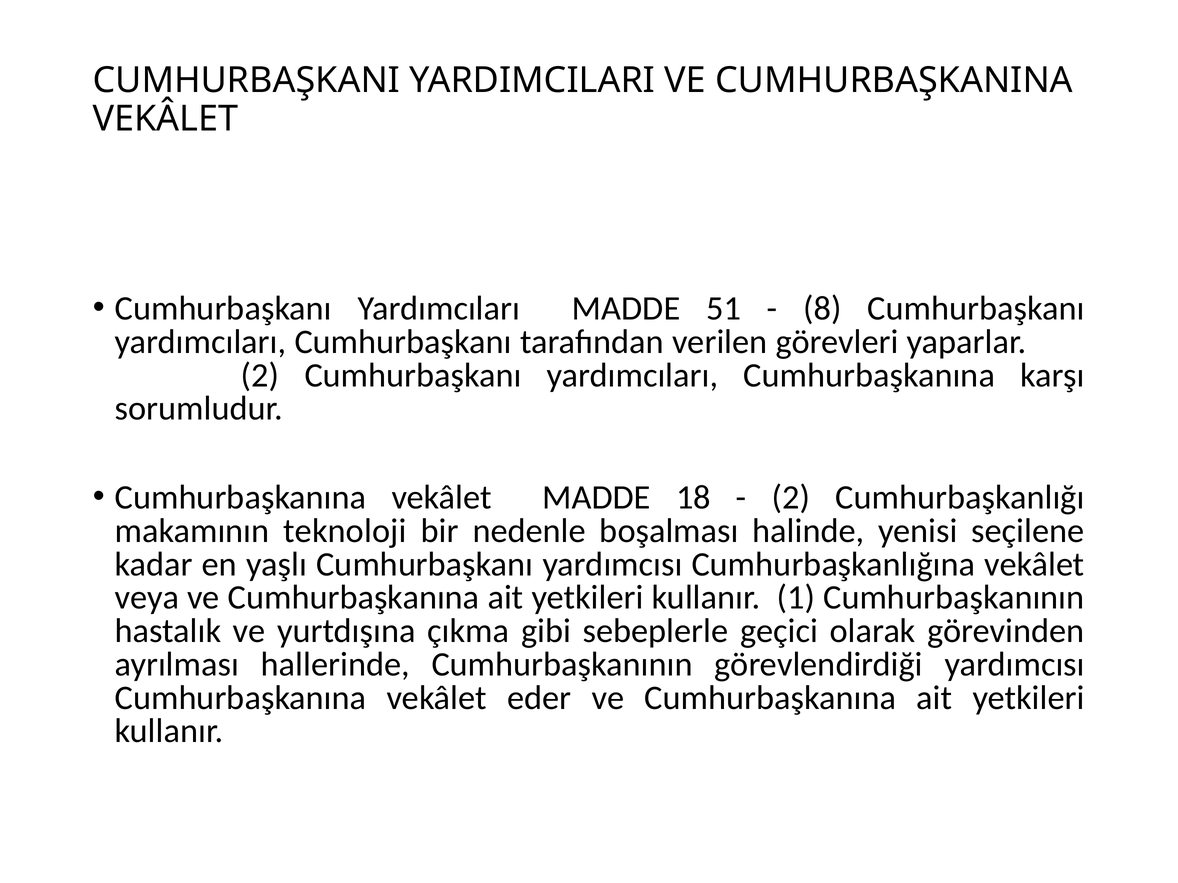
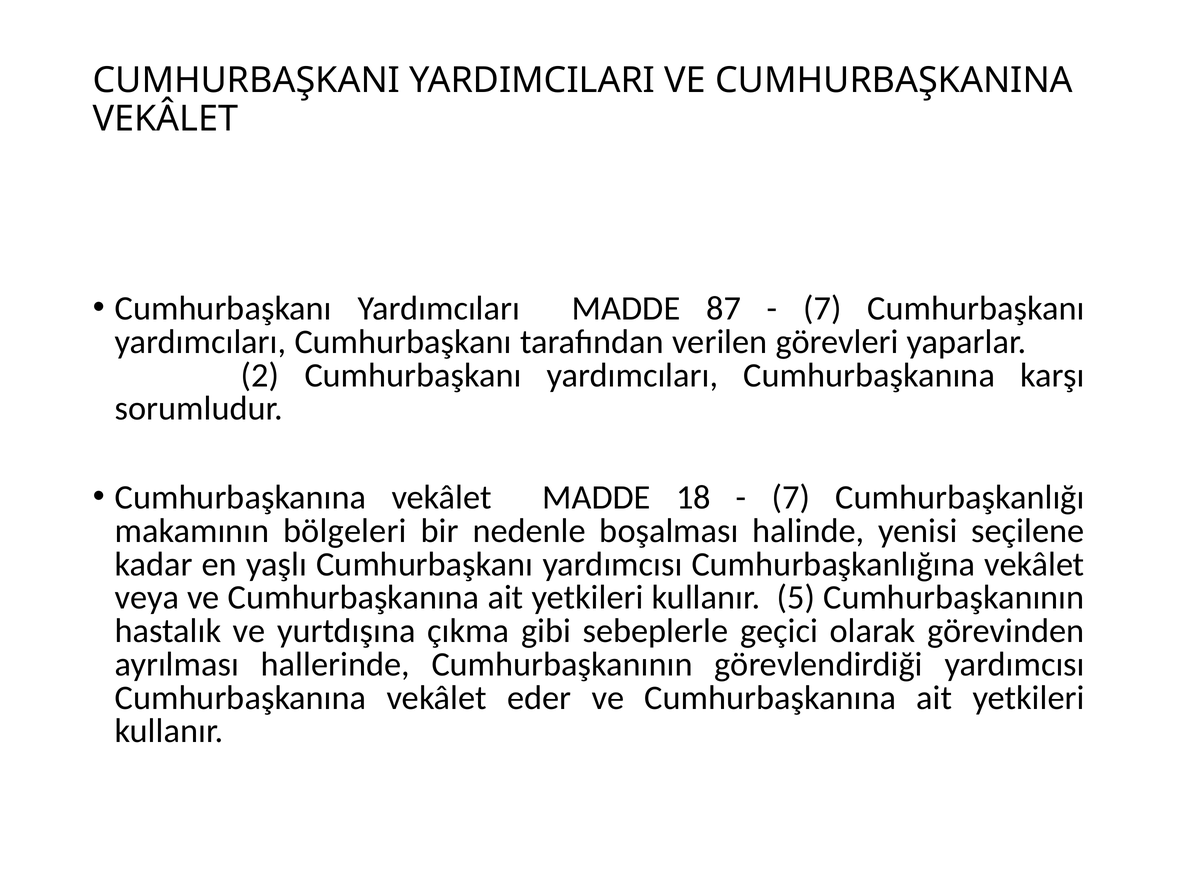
51: 51 -> 87
8 at (822, 309): 8 -> 7
2 at (791, 498): 2 -> 7
teknoloji: teknoloji -> bölgeleri
1: 1 -> 5
